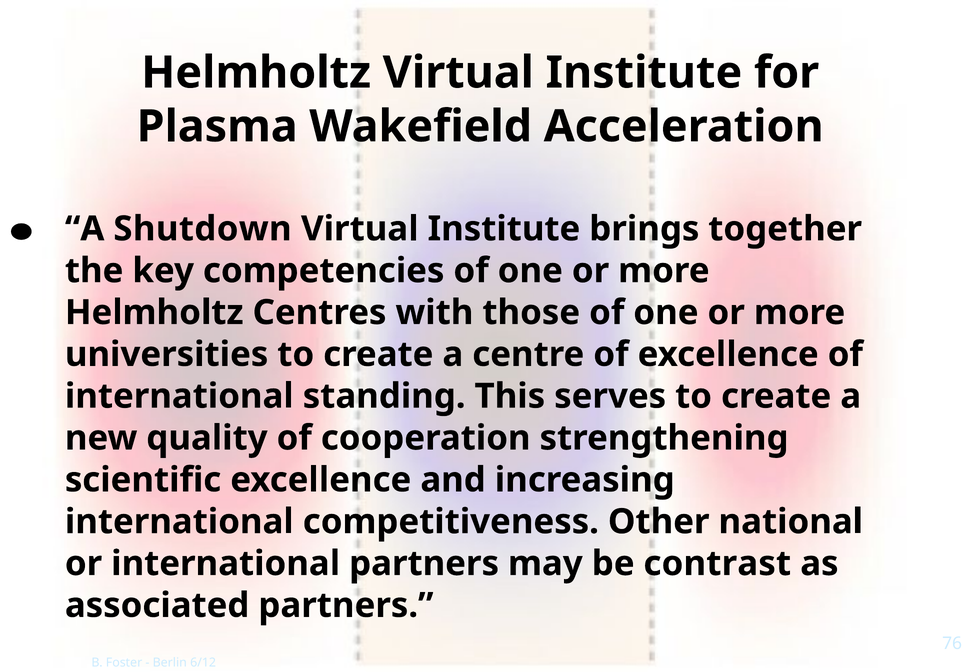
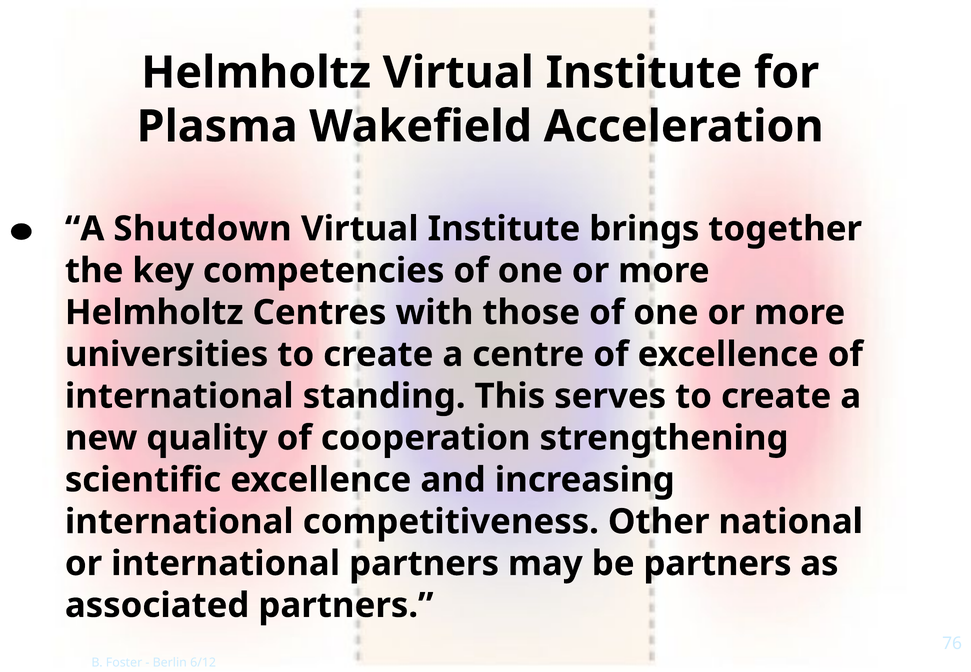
be contrast: contrast -> partners
